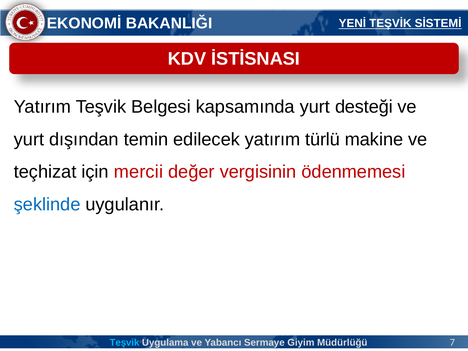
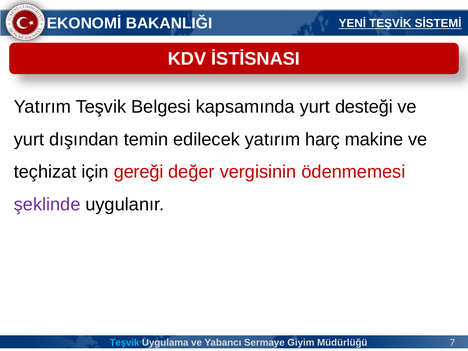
türlü: türlü -> harç
mercii: mercii -> gereği
şeklinde colour: blue -> purple
